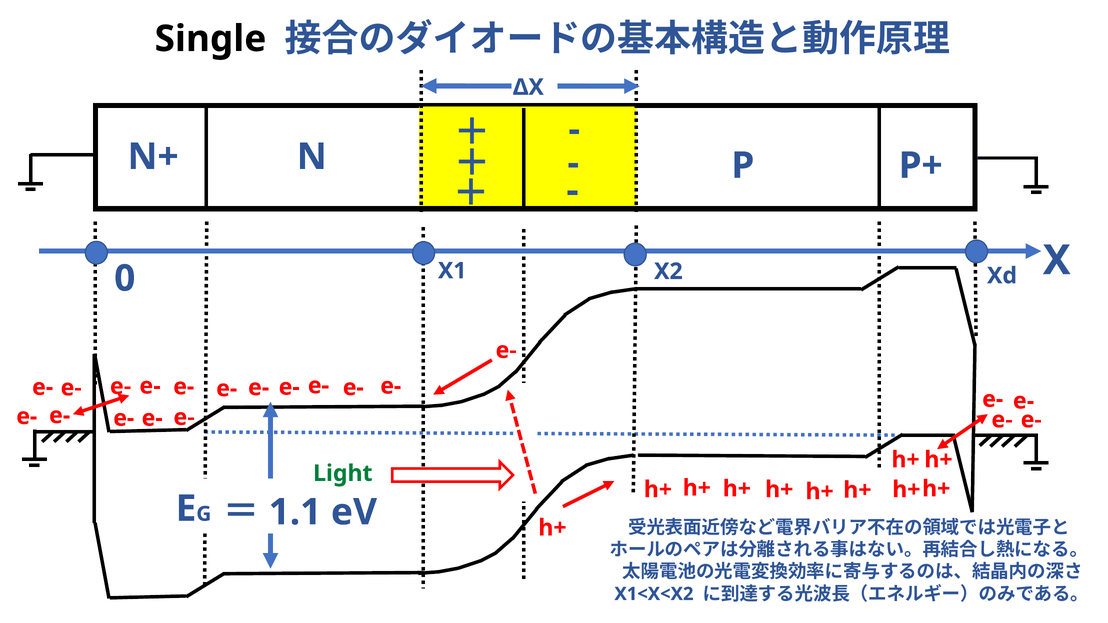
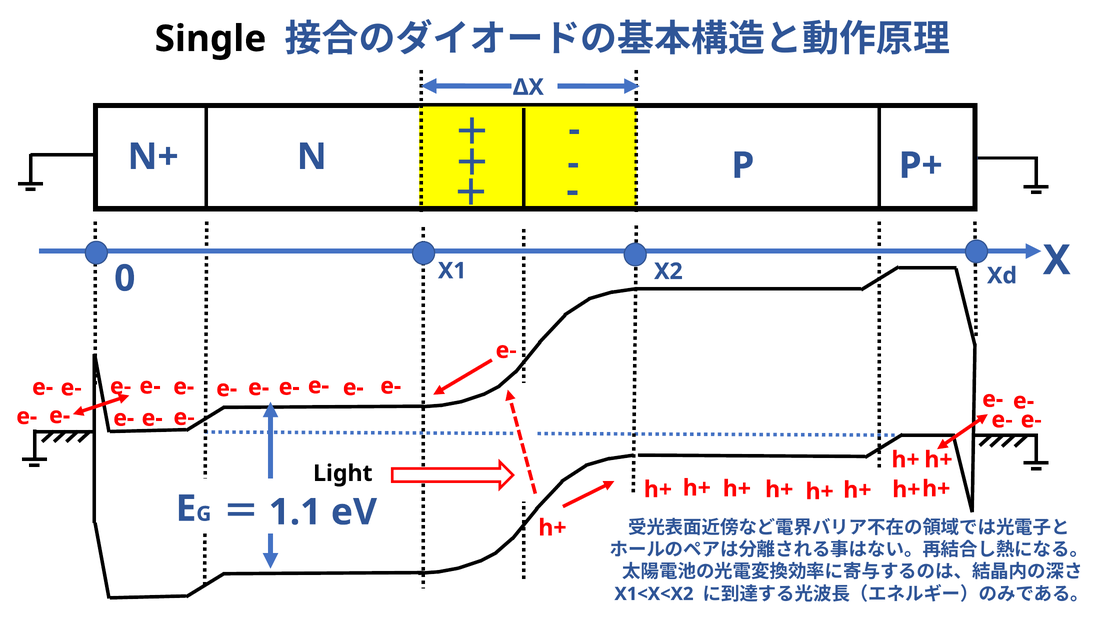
Light colour: green -> black
